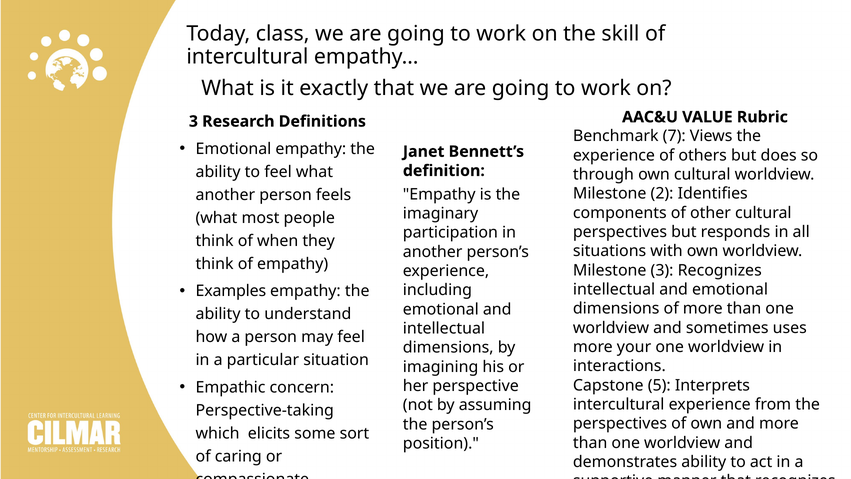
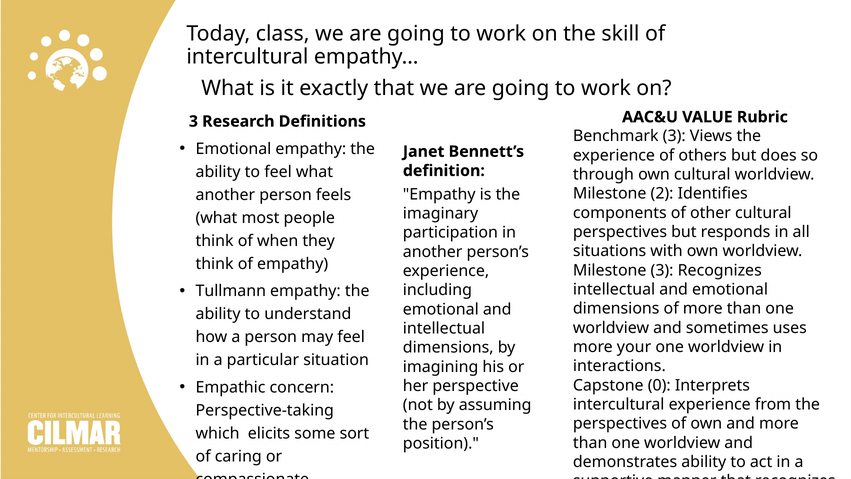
Benchmark 7: 7 -> 3
Examples: Examples -> Tullmann
5: 5 -> 0
